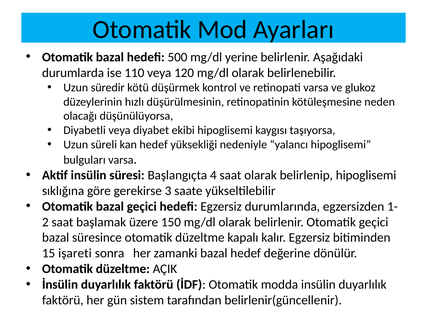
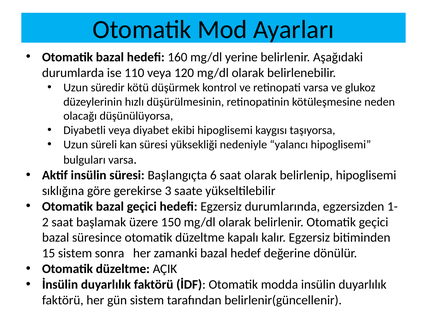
500: 500 -> 160
kan hedef: hedef -> süresi
4: 4 -> 6
15 işareti: işareti -> sistem
